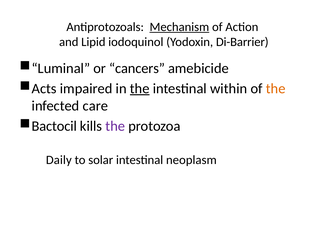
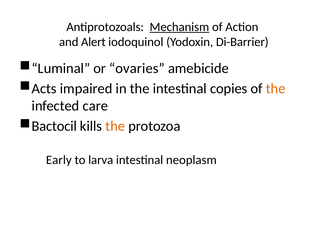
Lipid: Lipid -> Alert
cancers: cancers -> ovaries
the at (140, 88) underline: present -> none
within: within -> copies
the at (115, 126) colour: purple -> orange
Daily: Daily -> Early
solar: solar -> larva
